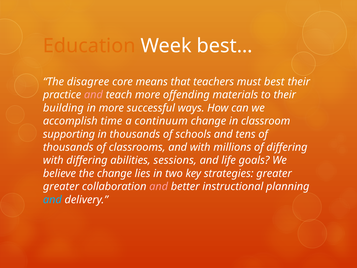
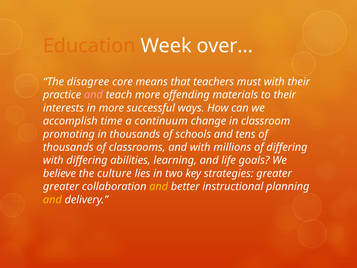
best…: best… -> over…
must best: best -> with
building: building -> interests
supporting: supporting -> promoting
sessions: sessions -> learning
the change: change -> culture
and at (159, 186) colour: pink -> yellow
and at (52, 199) colour: light blue -> yellow
